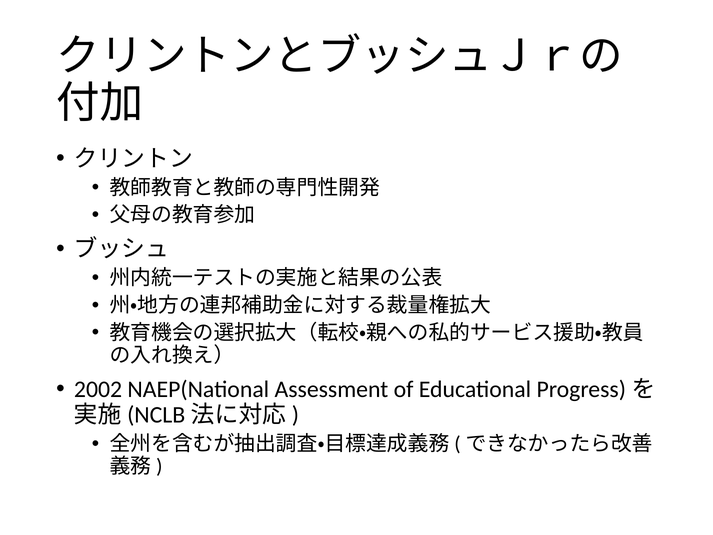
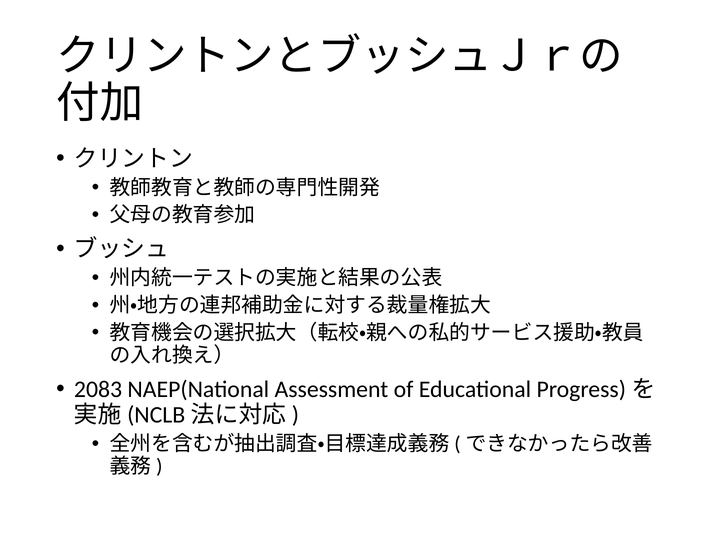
2002: 2002 -> 2083
